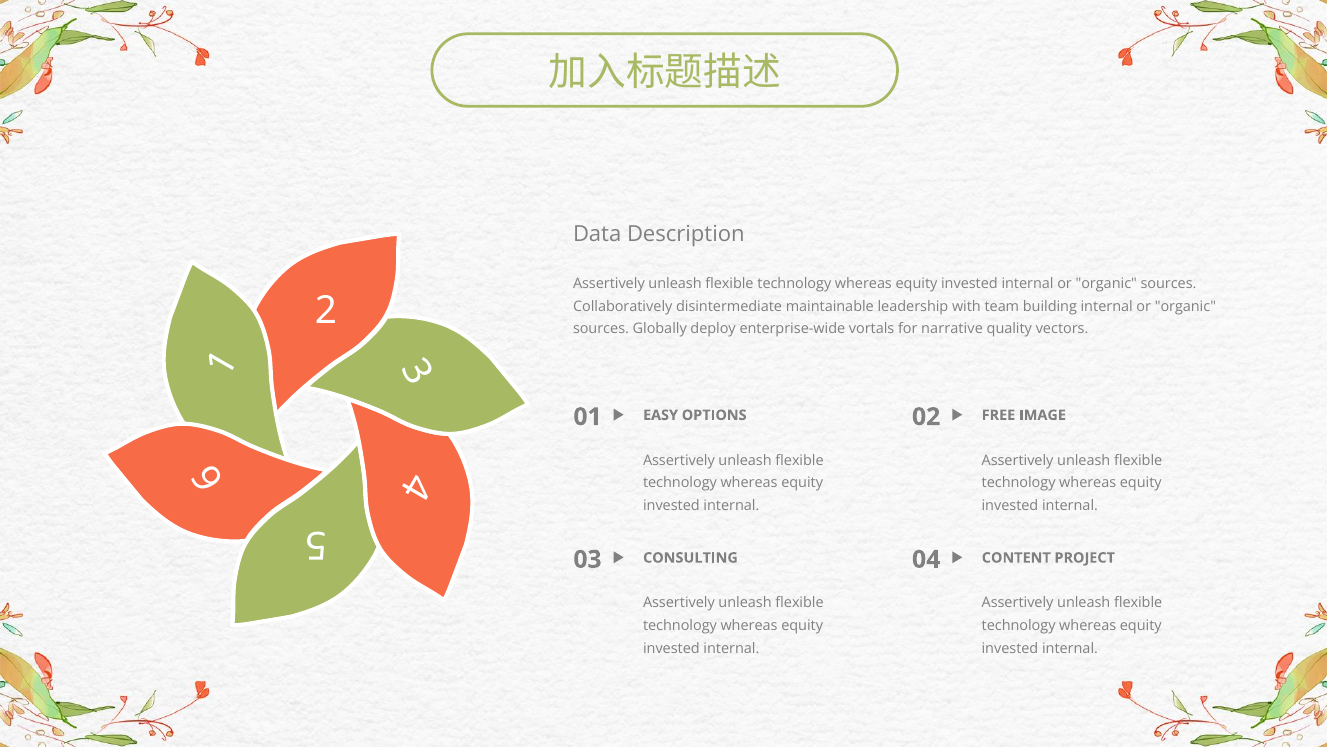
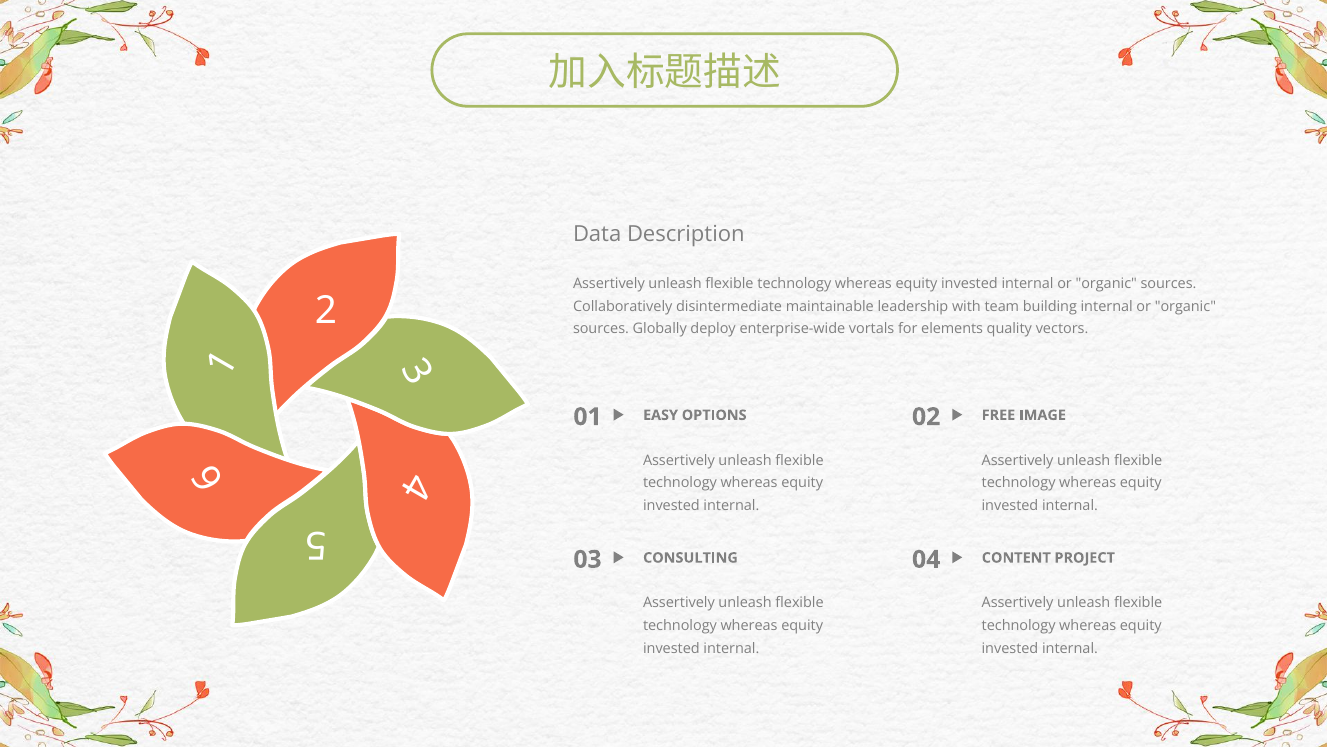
narrative: narrative -> elements
